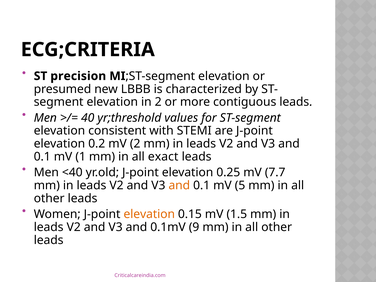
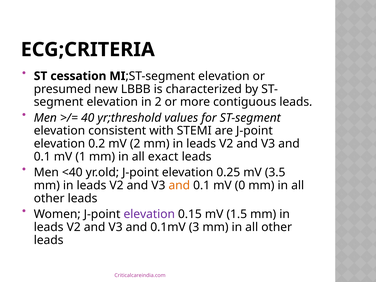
precision: precision -> cessation
7.7: 7.7 -> 3.5
5: 5 -> 0
elevation at (149, 214) colour: orange -> purple
9: 9 -> 3
